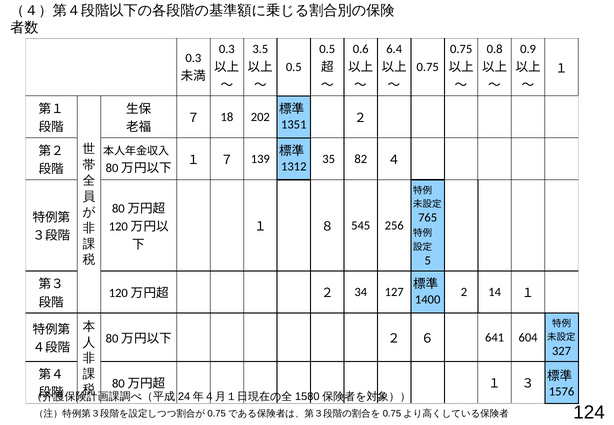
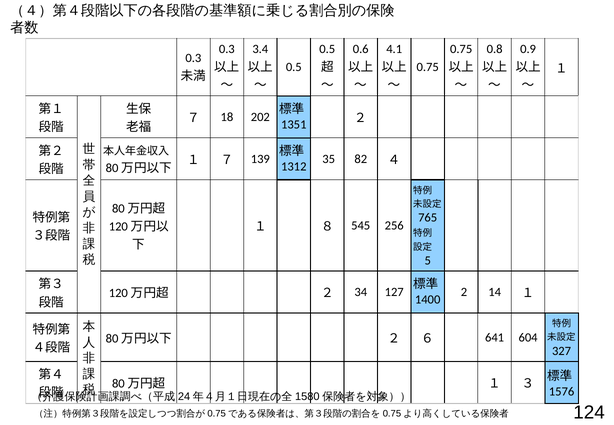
3.5: 3.5 -> 3.4
6.4: 6.4 -> 4.1
